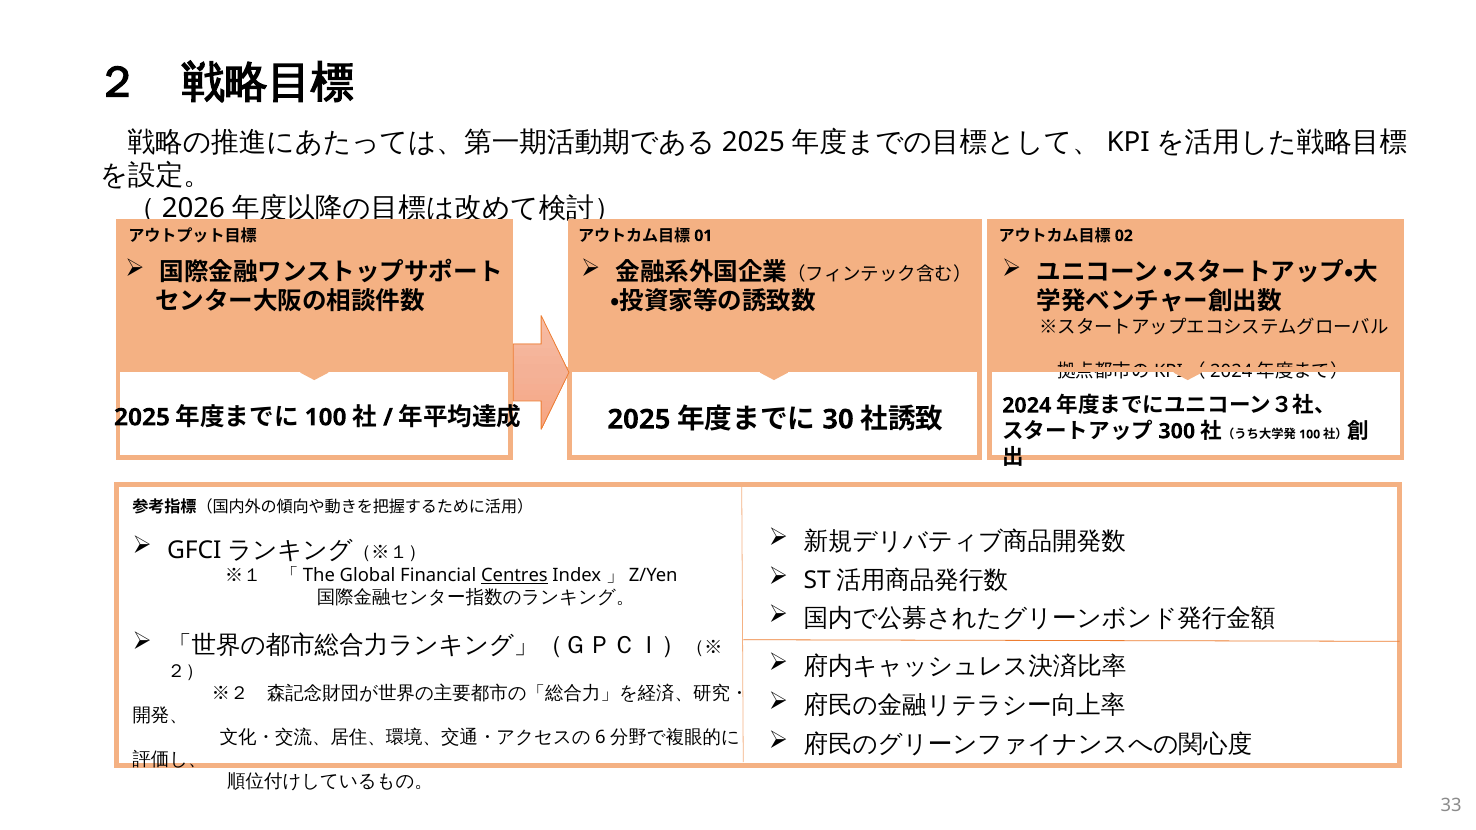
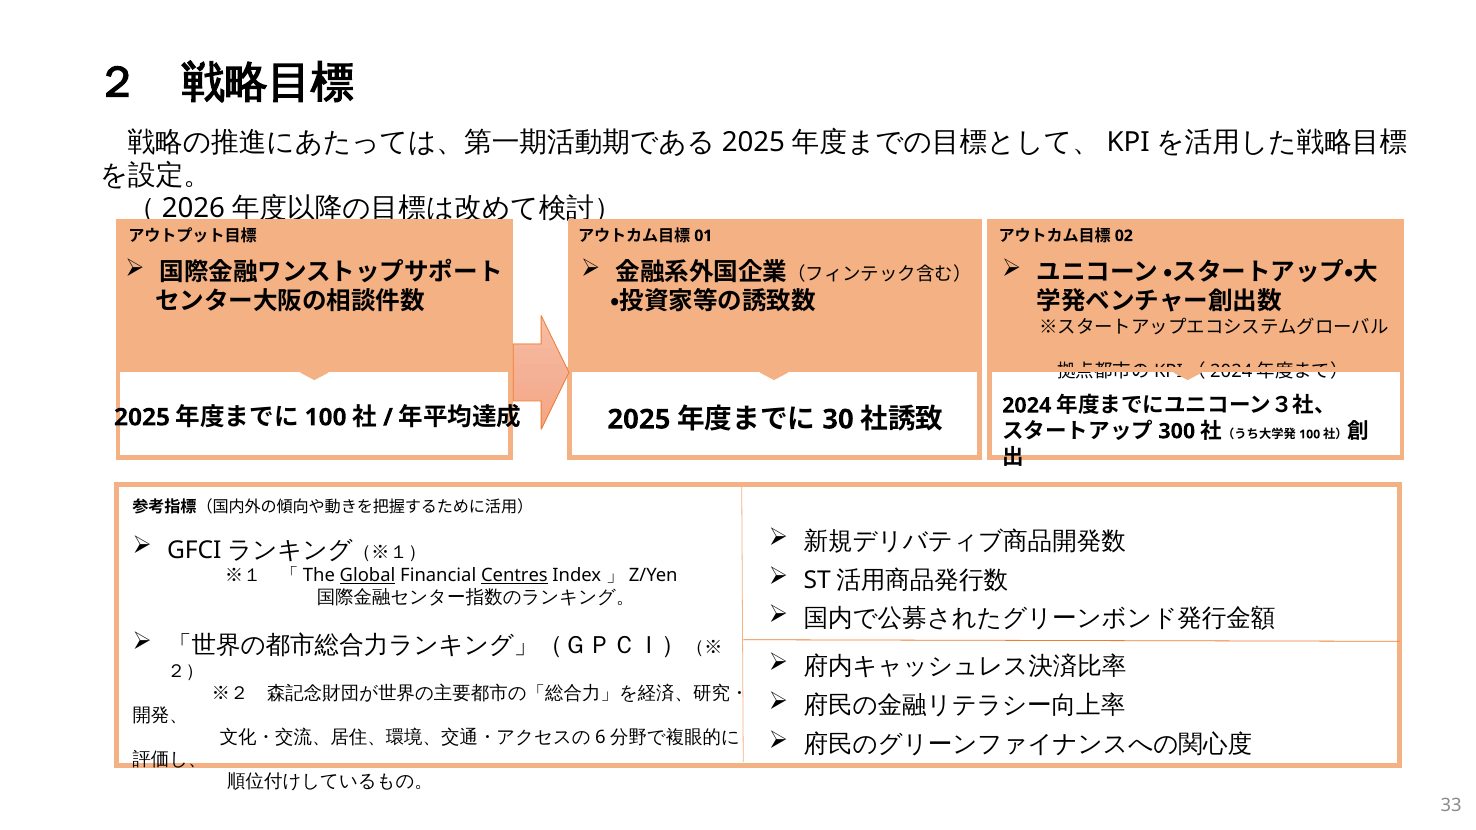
Global underline: none -> present
